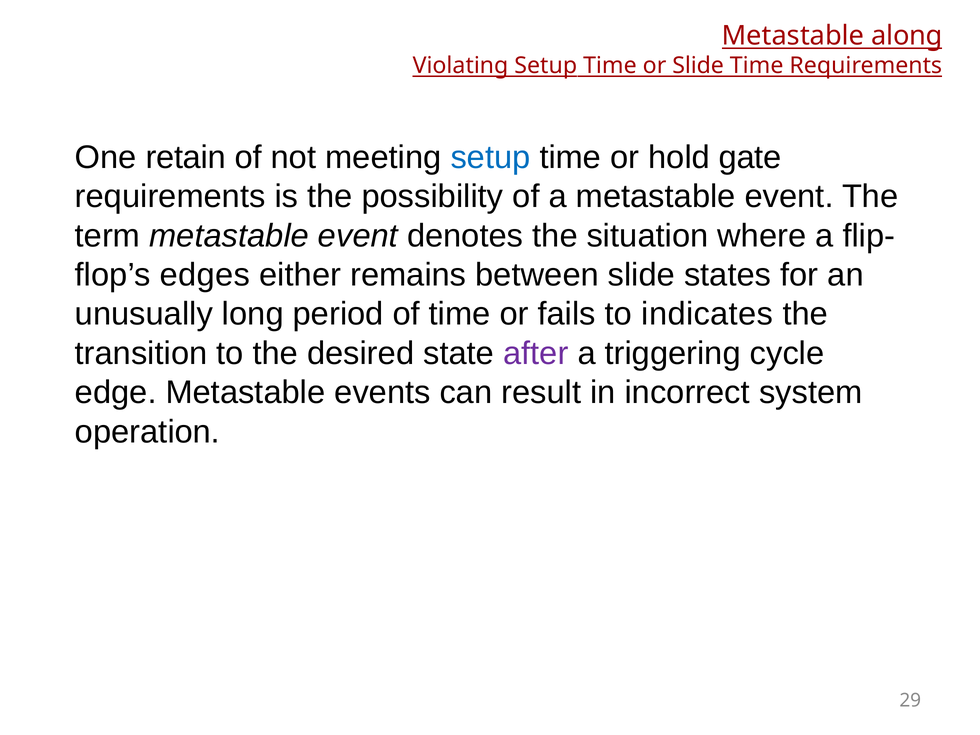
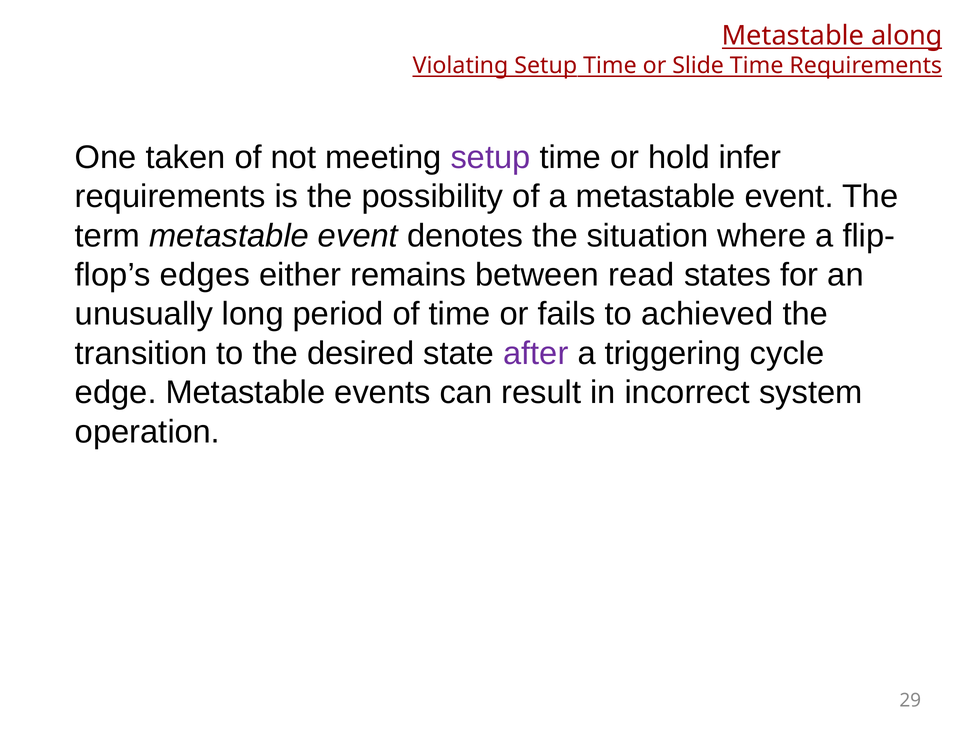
retain: retain -> taken
setup at (490, 157) colour: blue -> purple
gate: gate -> infer
between slide: slide -> read
indicates: indicates -> achieved
